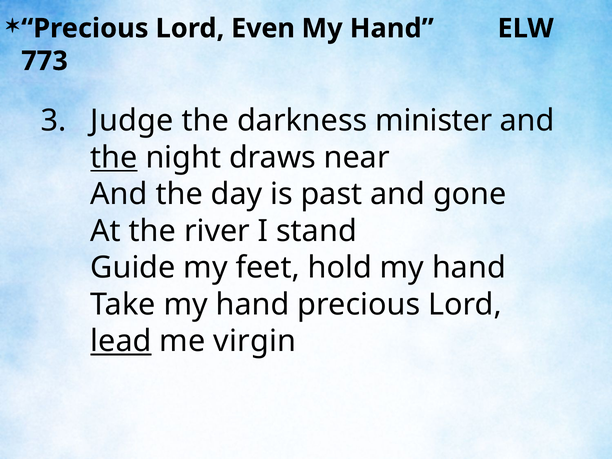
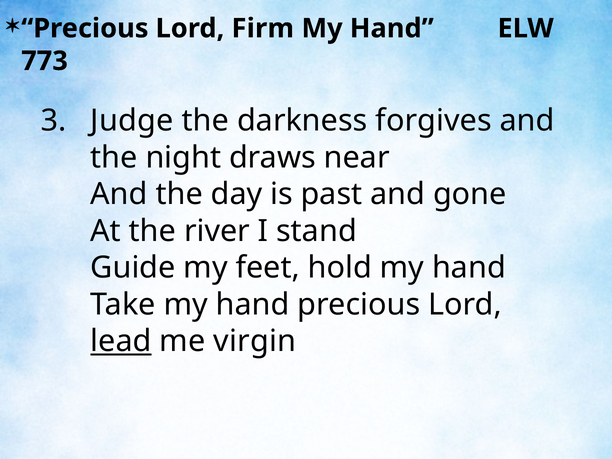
Even: Even -> Firm
minister: minister -> forgives
the at (114, 158) underline: present -> none
